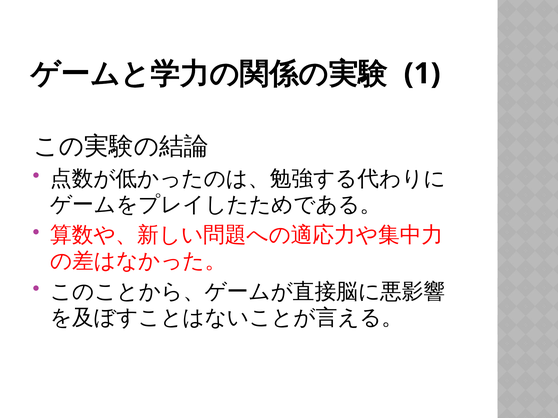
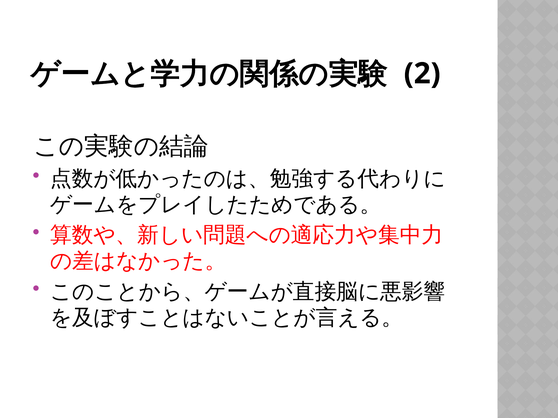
1: 1 -> 2
